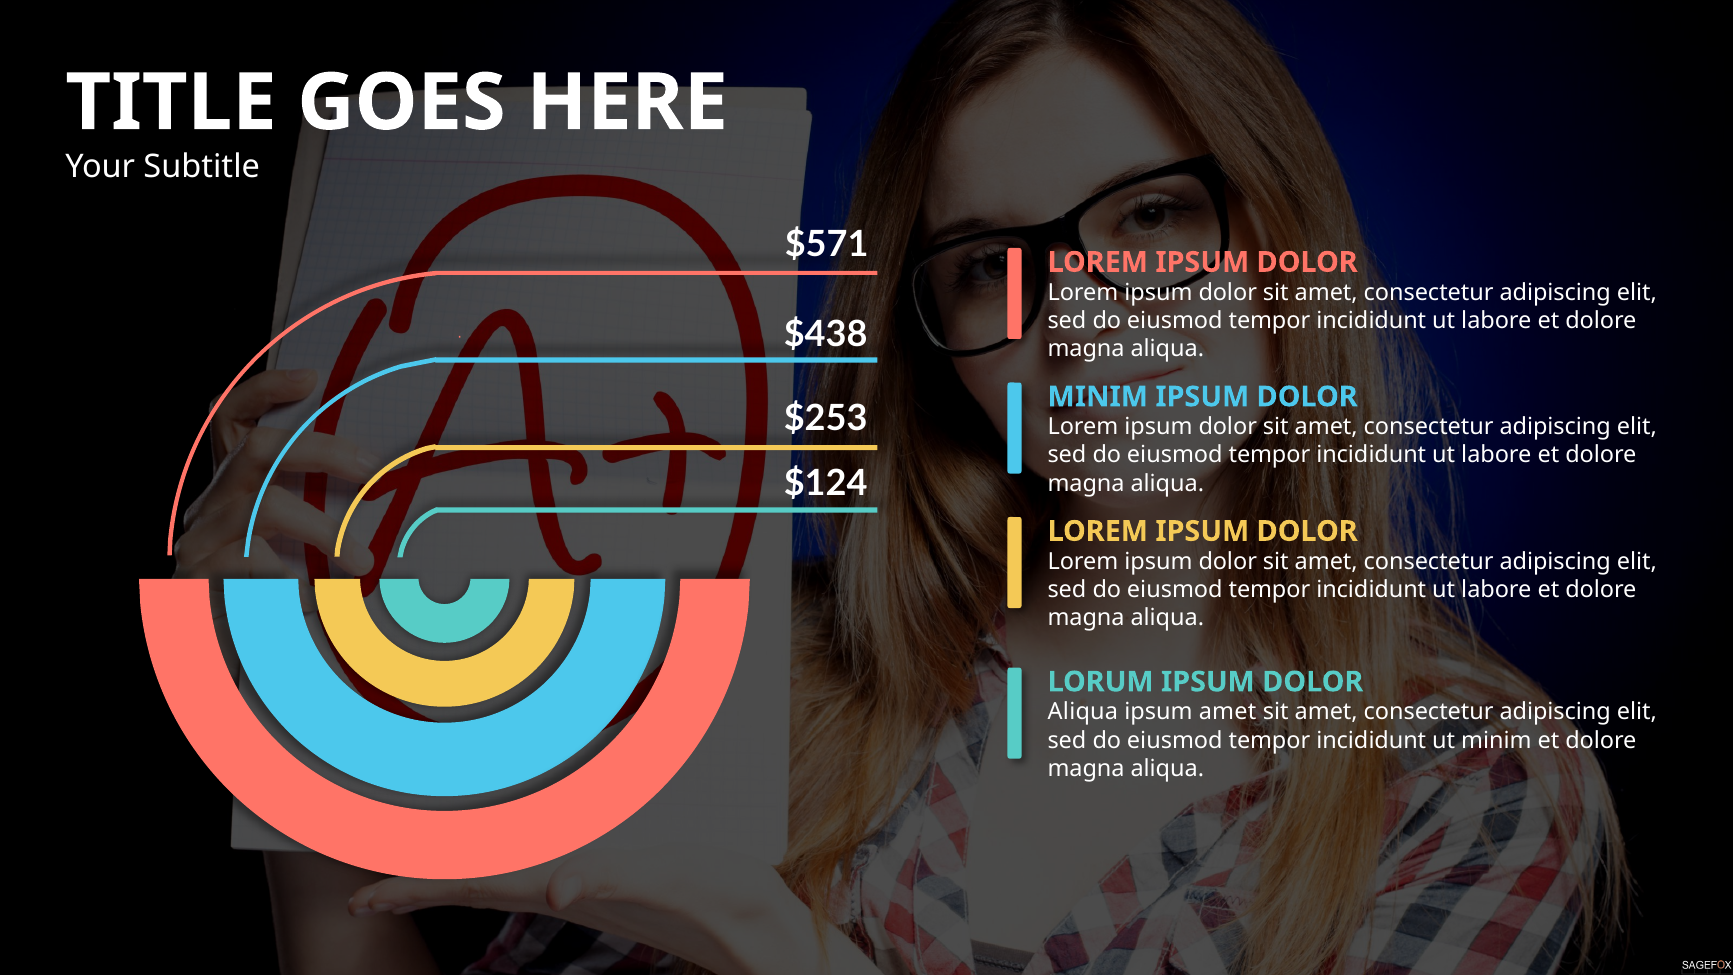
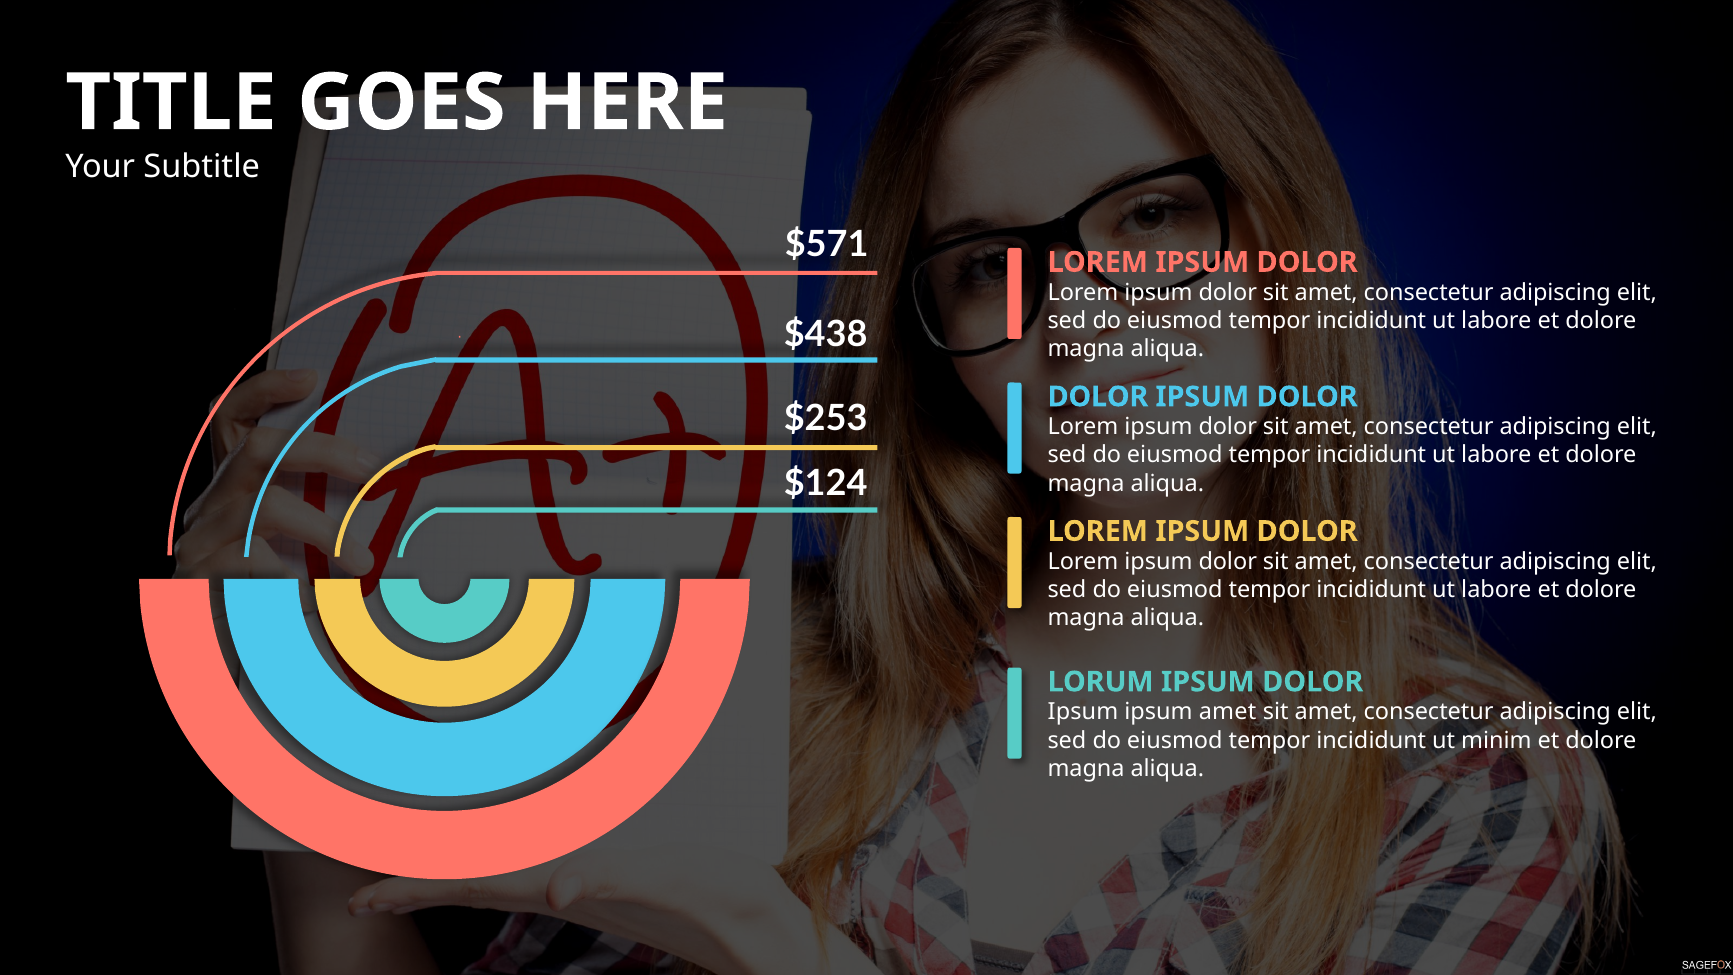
MINIM at (1098, 397): MINIM -> DOLOR
Aliqua at (1083, 712): Aliqua -> Ipsum
